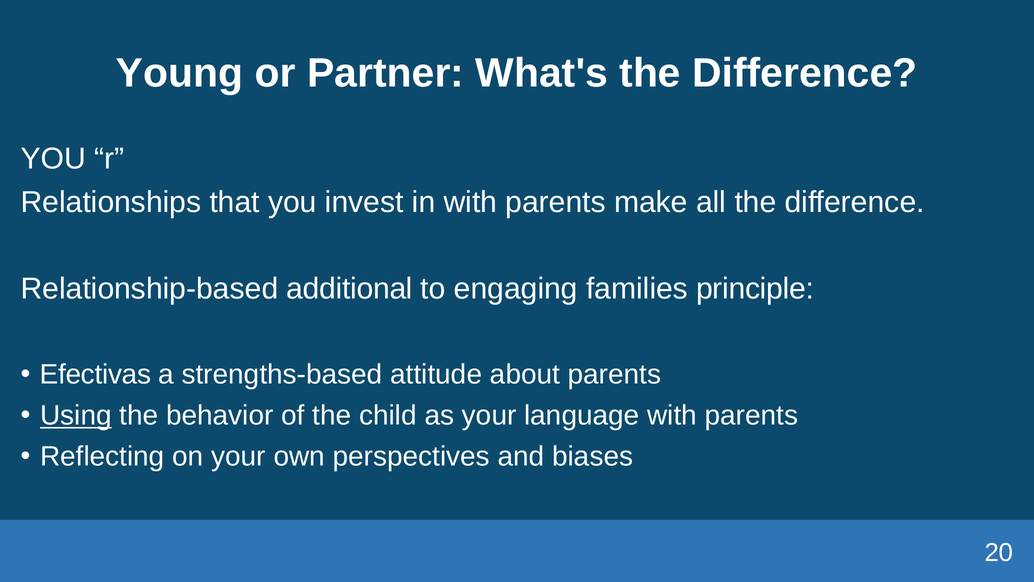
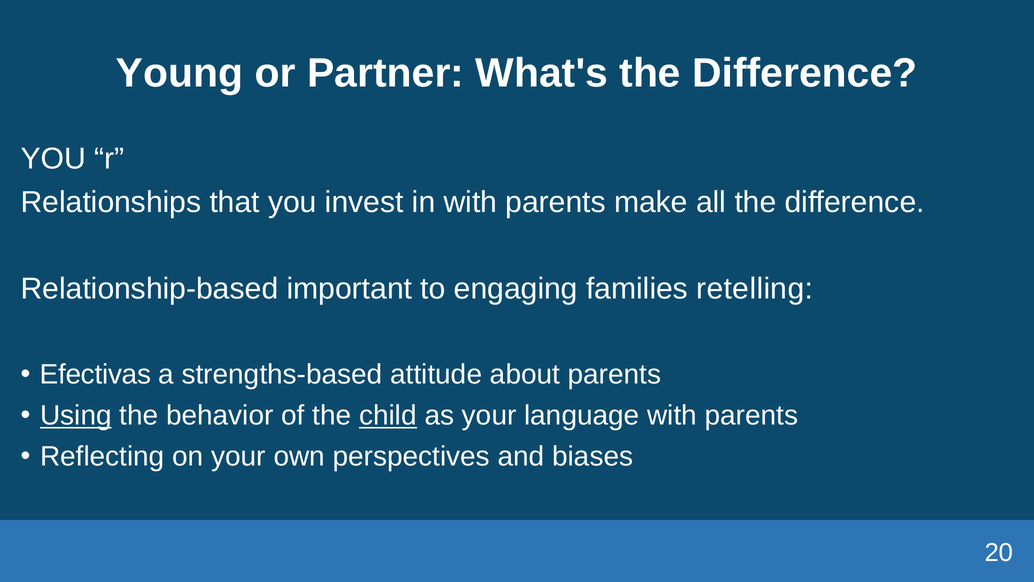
additional: additional -> important
principle: principle -> retelling
child underline: none -> present
